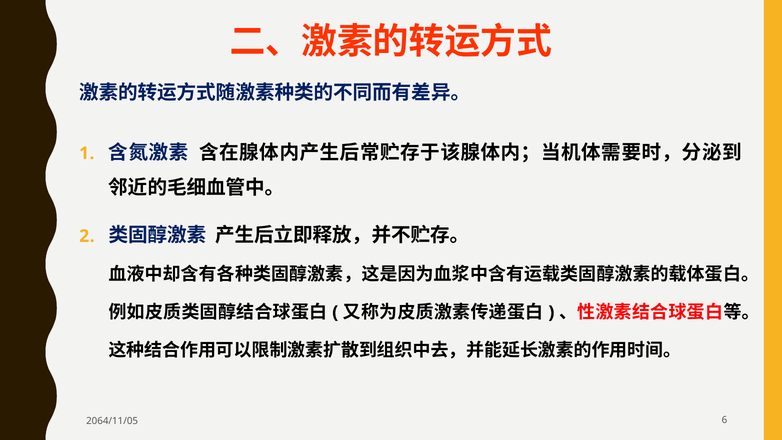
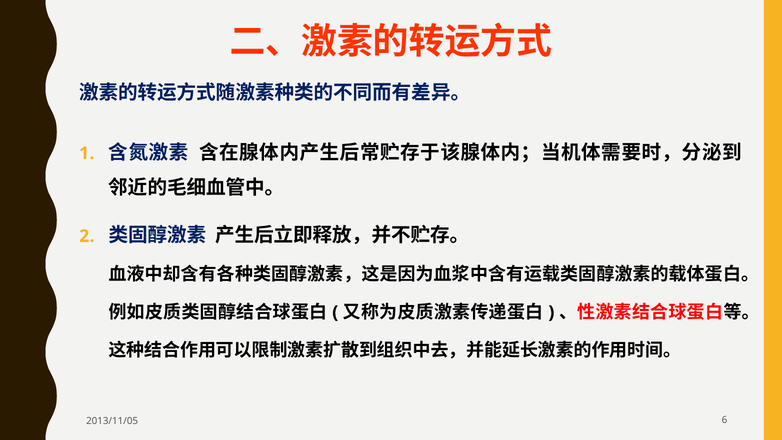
2064/11/05: 2064/11/05 -> 2013/11/05
